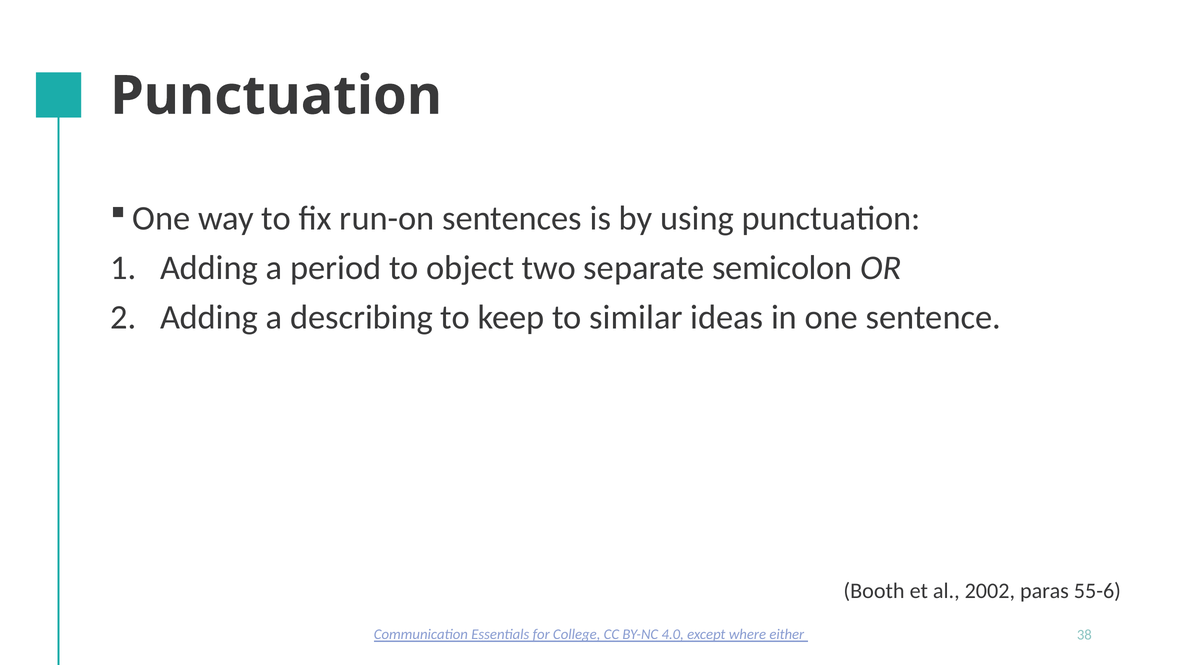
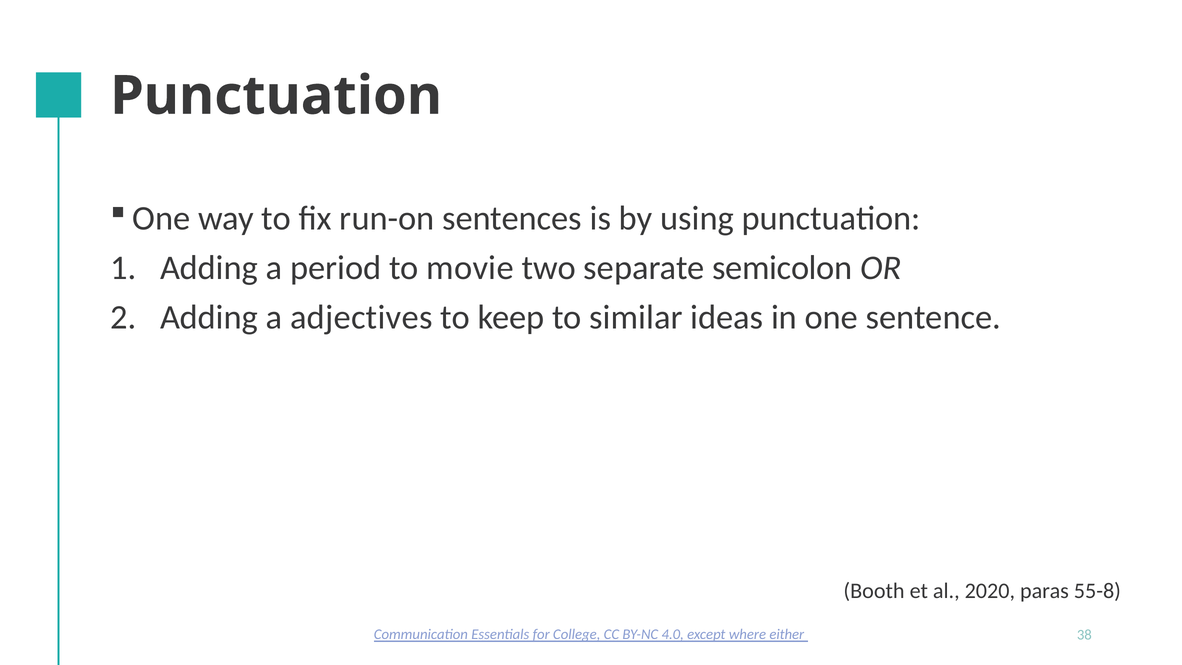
object: object -> movie
describing: describing -> adjectives
2002: 2002 -> 2020
55-6: 55-6 -> 55-8
